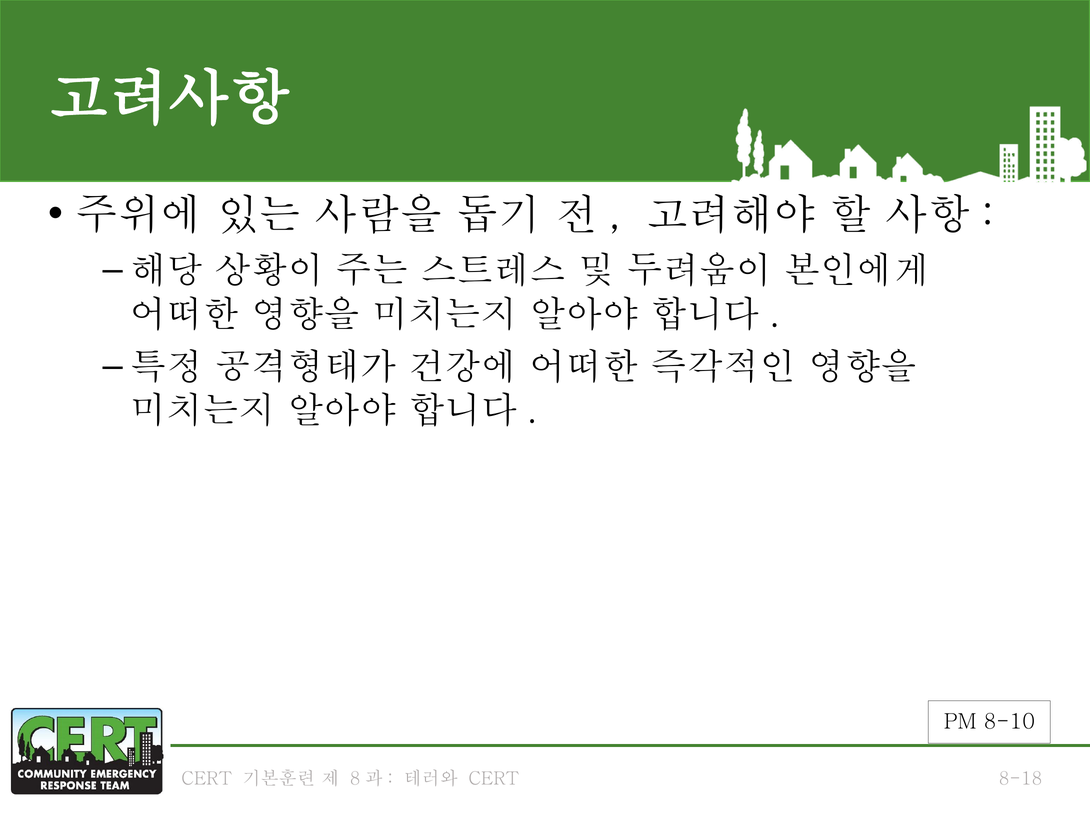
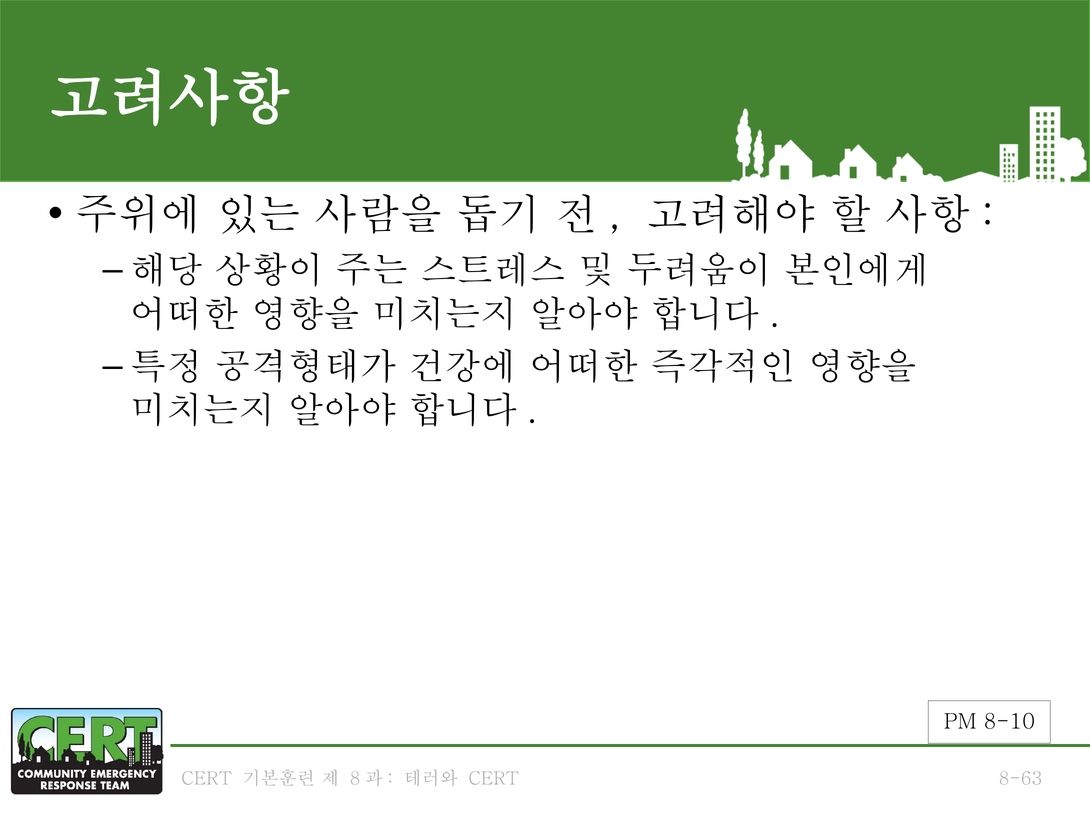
8-18: 8-18 -> 8-63
